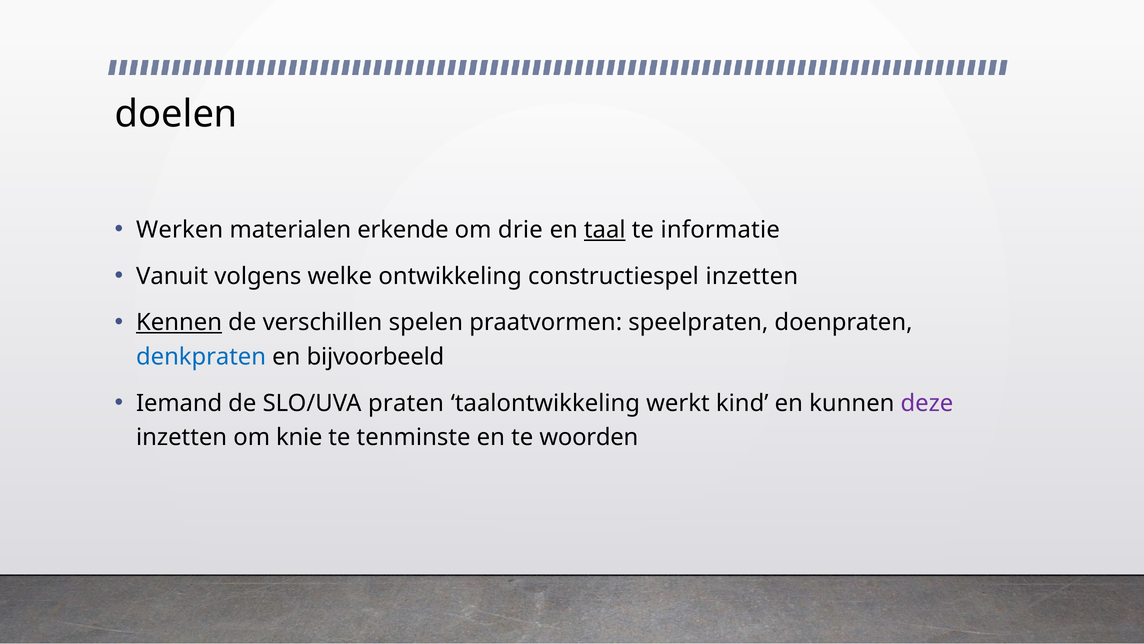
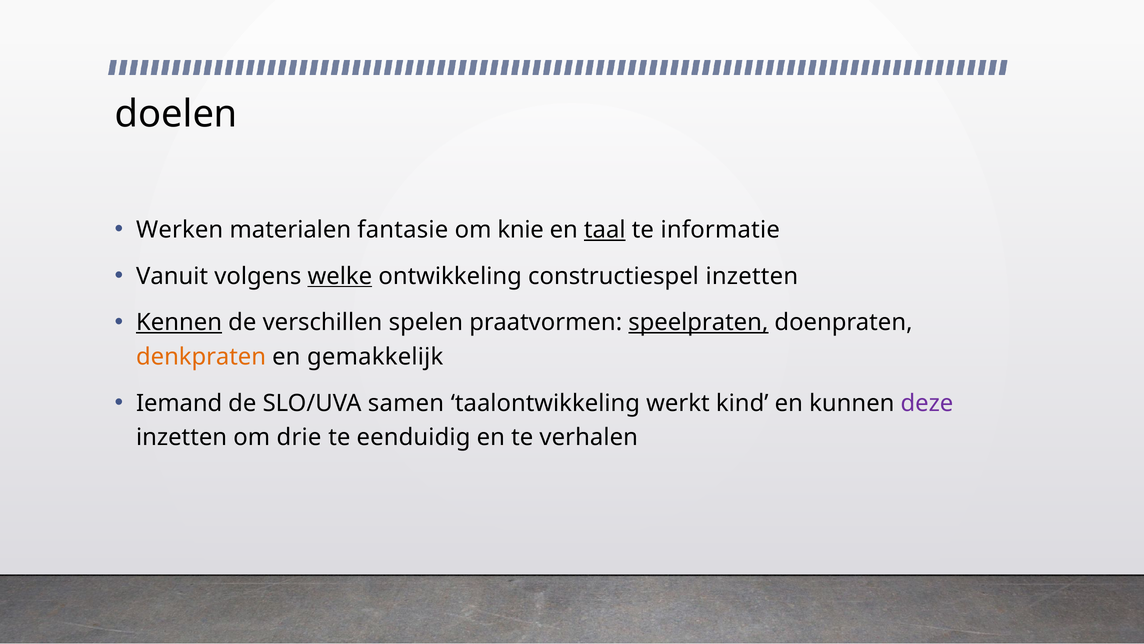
erkende: erkende -> fantasie
drie: drie -> knie
welke underline: none -> present
speelpraten underline: none -> present
denkpraten colour: blue -> orange
bijvoorbeeld: bijvoorbeeld -> gemakkelijk
praten: praten -> samen
knie: knie -> drie
tenminste: tenminste -> eenduidig
woorden: woorden -> verhalen
